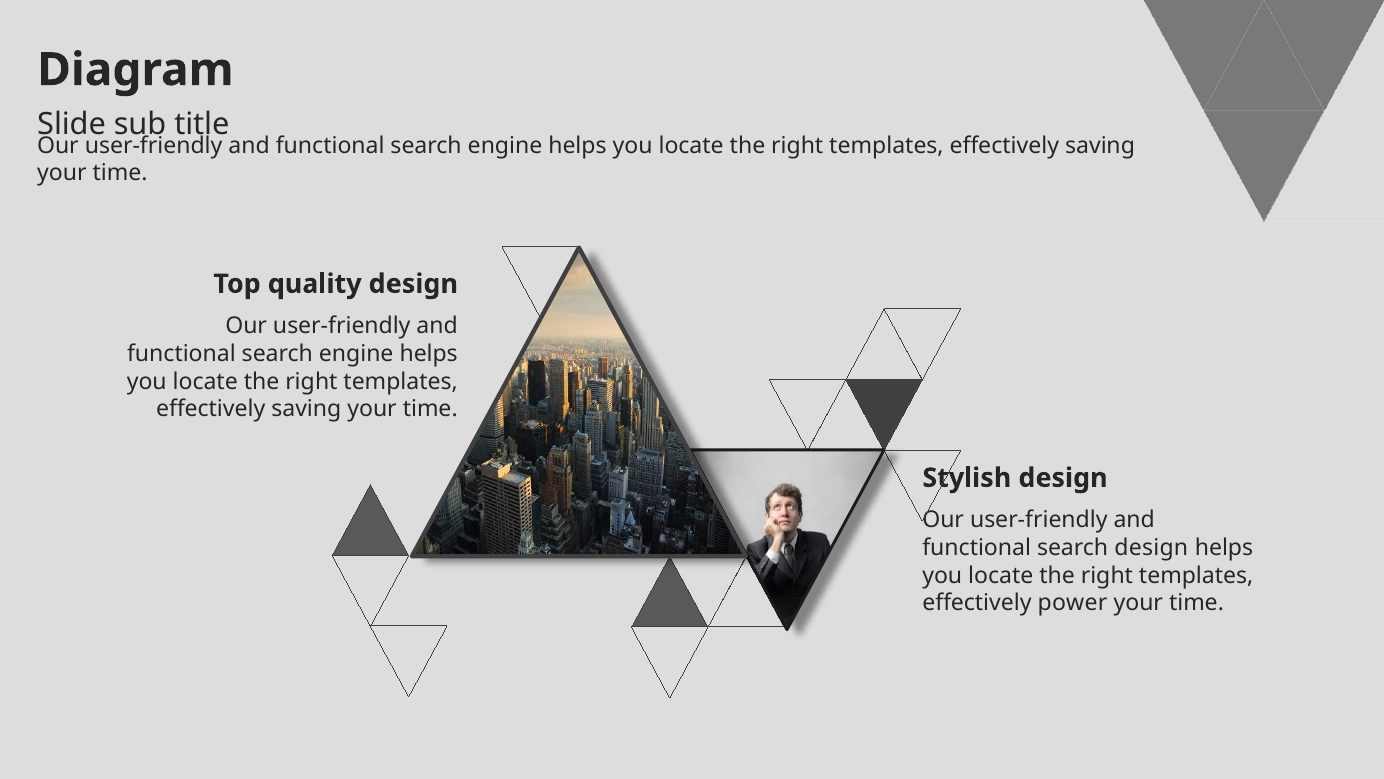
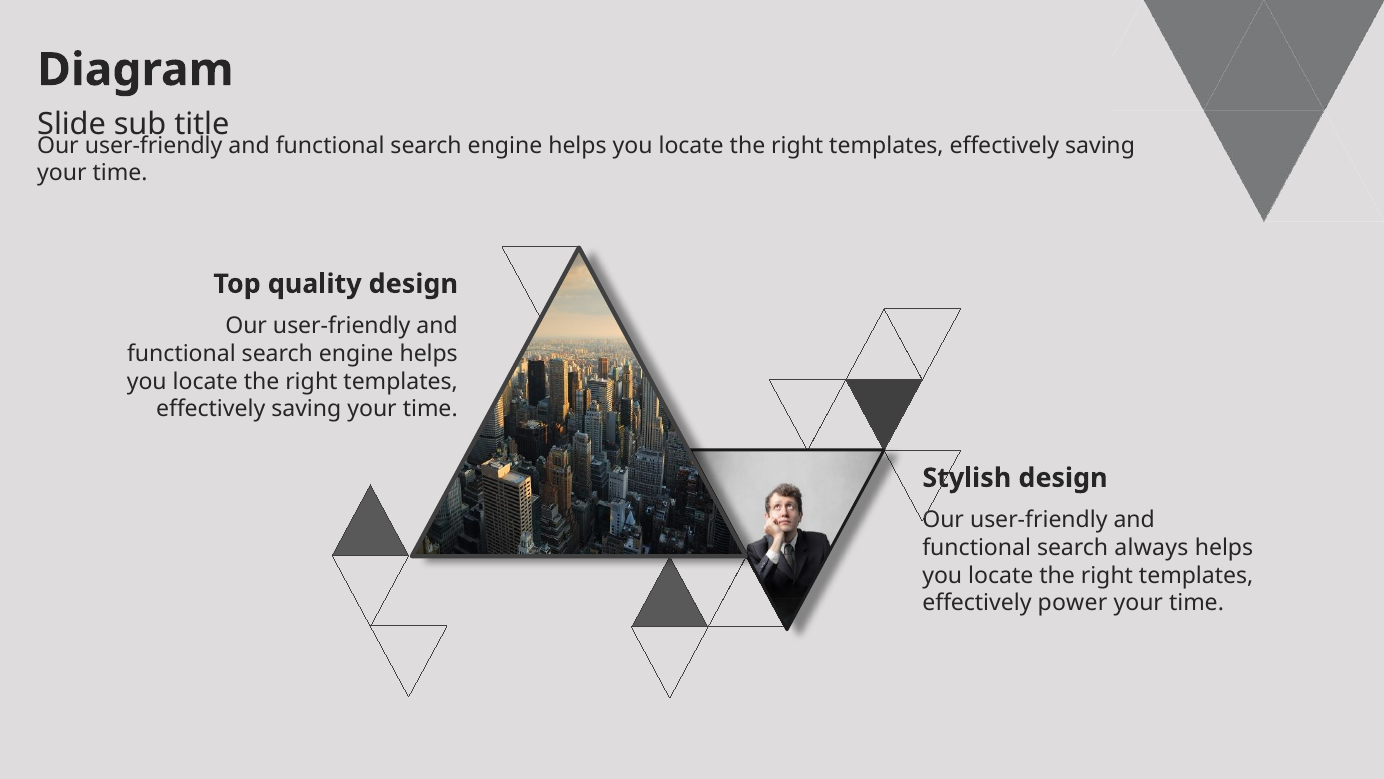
search design: design -> always
